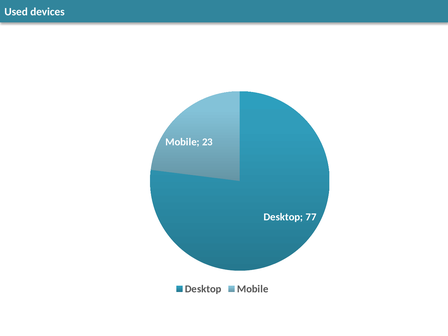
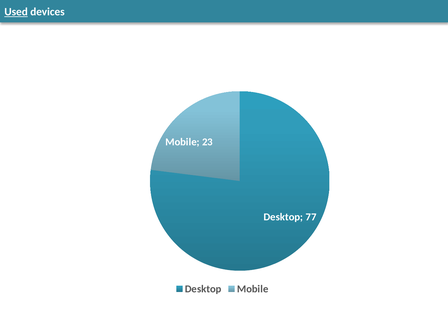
Used underline: none -> present
